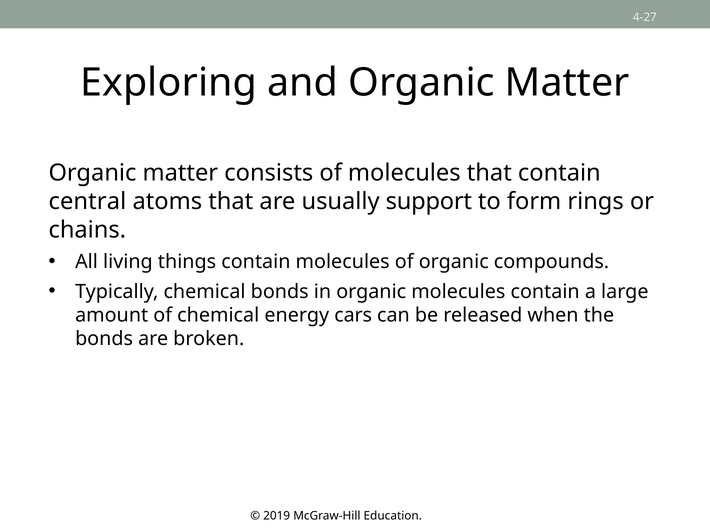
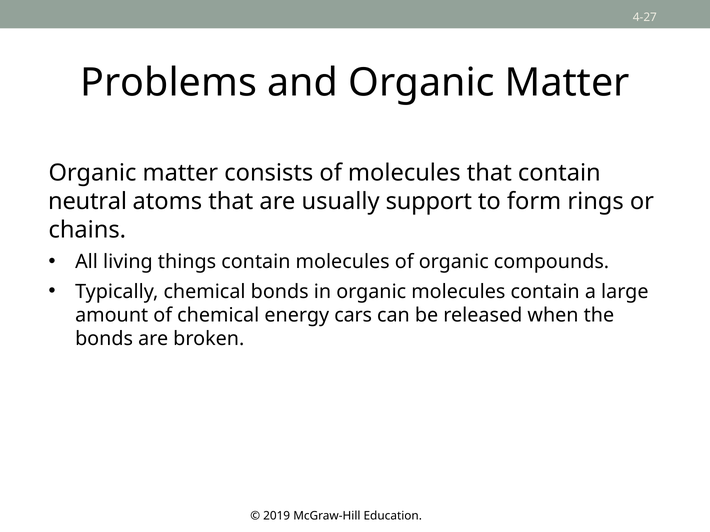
Exploring: Exploring -> Problems
central: central -> neutral
